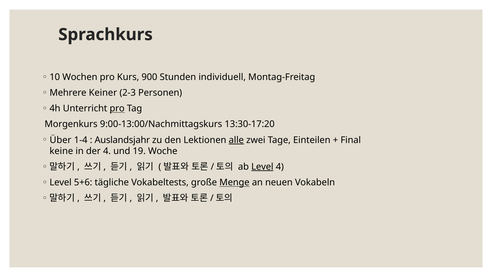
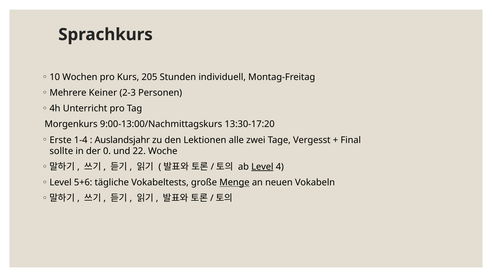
900: 900 -> 205
pro at (117, 108) underline: present -> none
Über: Über -> Erste
alle underline: present -> none
Einteilen: Einteilen -> Vergesst
keine: keine -> sollte
der 4: 4 -> 0
19: 19 -> 22
